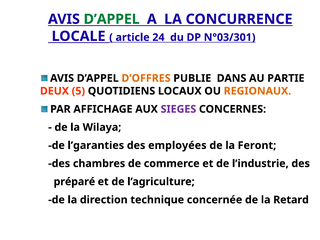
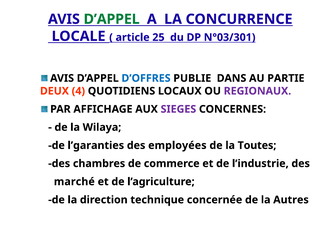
24: 24 -> 25
D’OFFRES colour: orange -> blue
5: 5 -> 4
REGIONAUX colour: orange -> purple
Feront: Feront -> Toutes
préparé: préparé -> marché
Retard: Retard -> Autres
